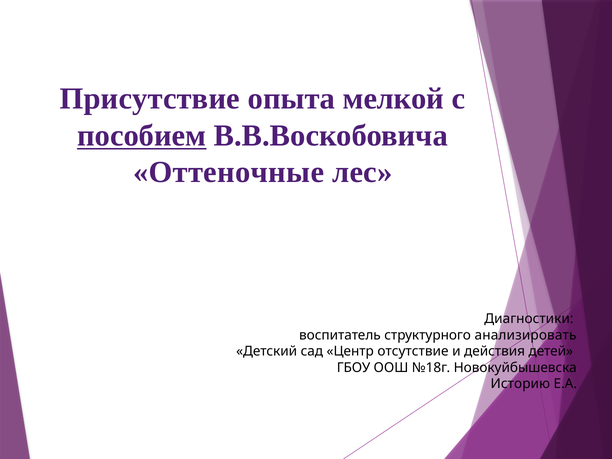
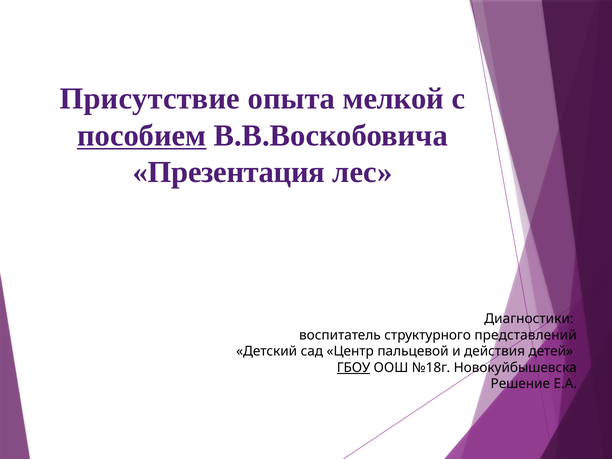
Оттеночные: Оттеночные -> Презентация
анализировать: анализировать -> представлений
отсутствие: отсутствие -> пальцевой
ГБОУ underline: none -> present
Историю: Историю -> Решение
